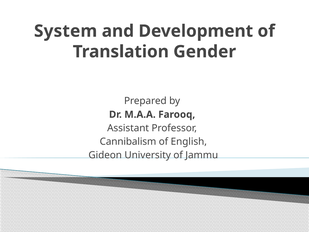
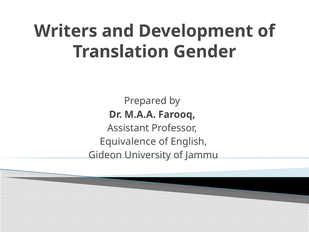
System: System -> Writers
Cannibalism: Cannibalism -> Equivalence
